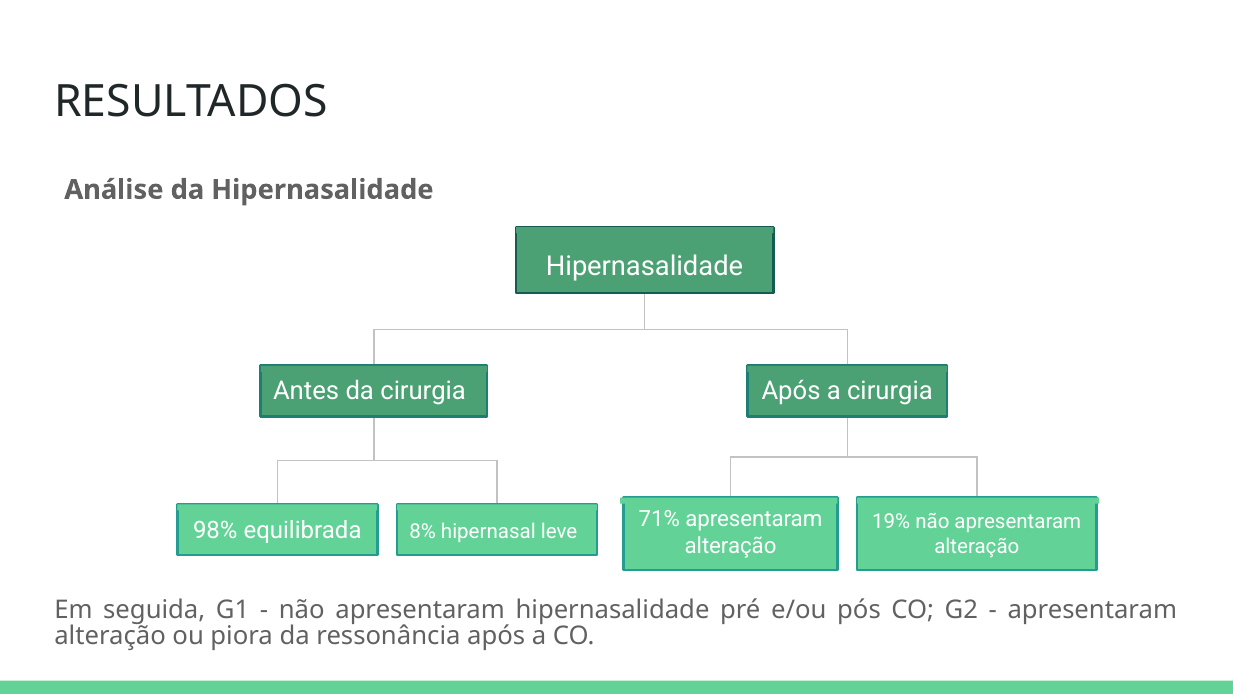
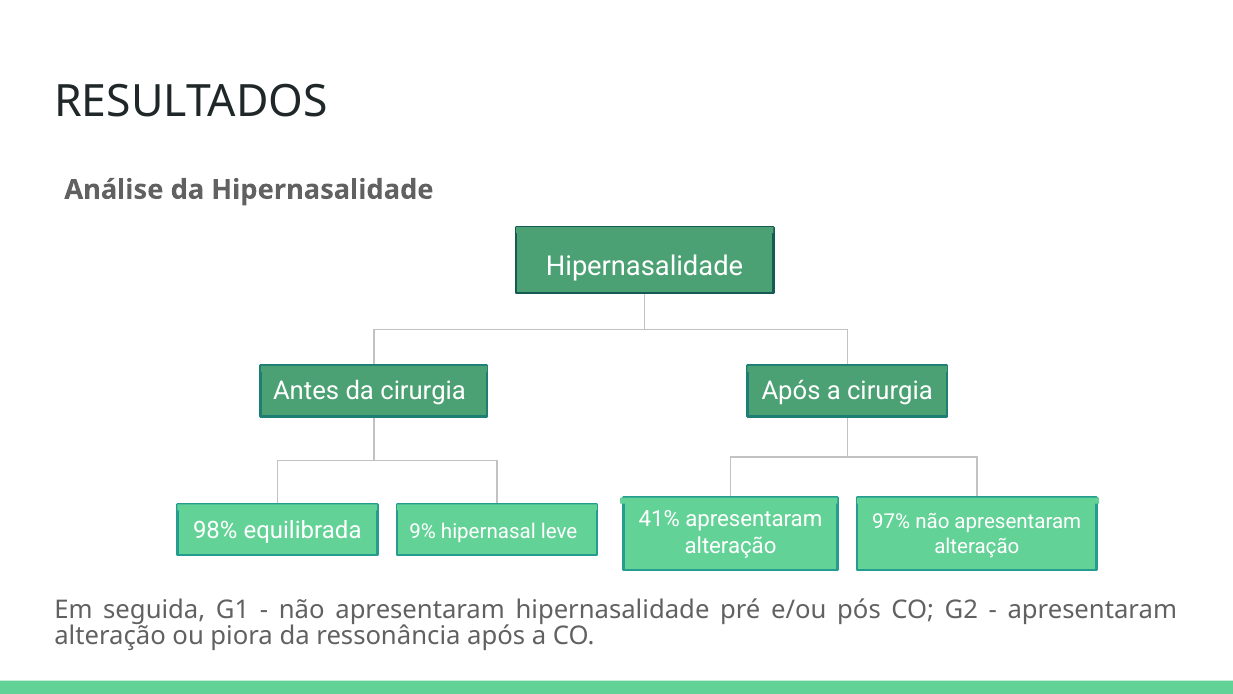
71%: 71% -> 41%
19%: 19% -> 97%
8%: 8% -> 9%
